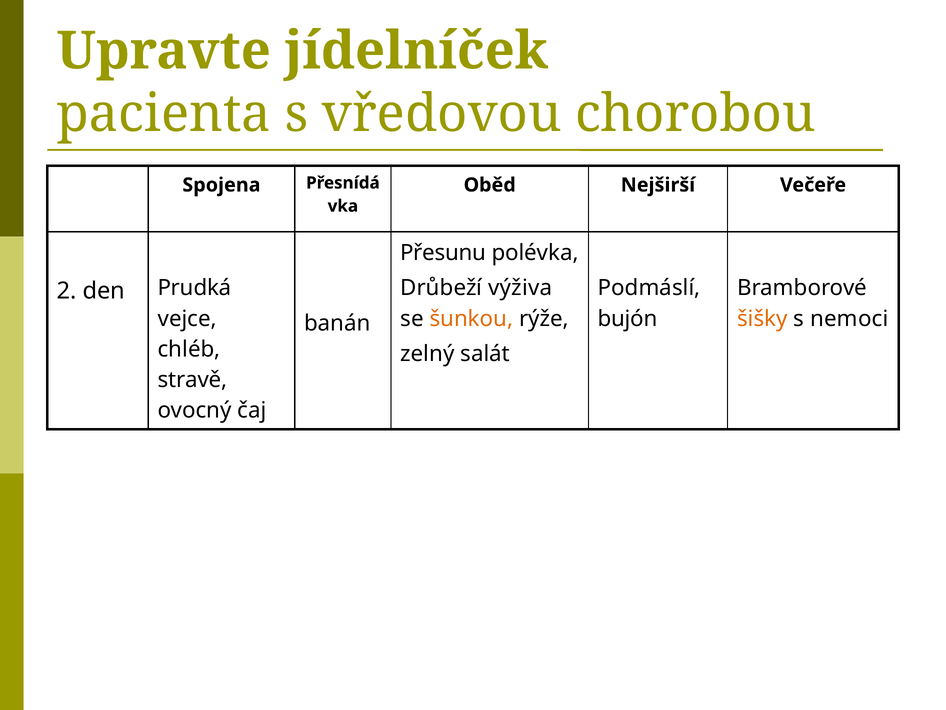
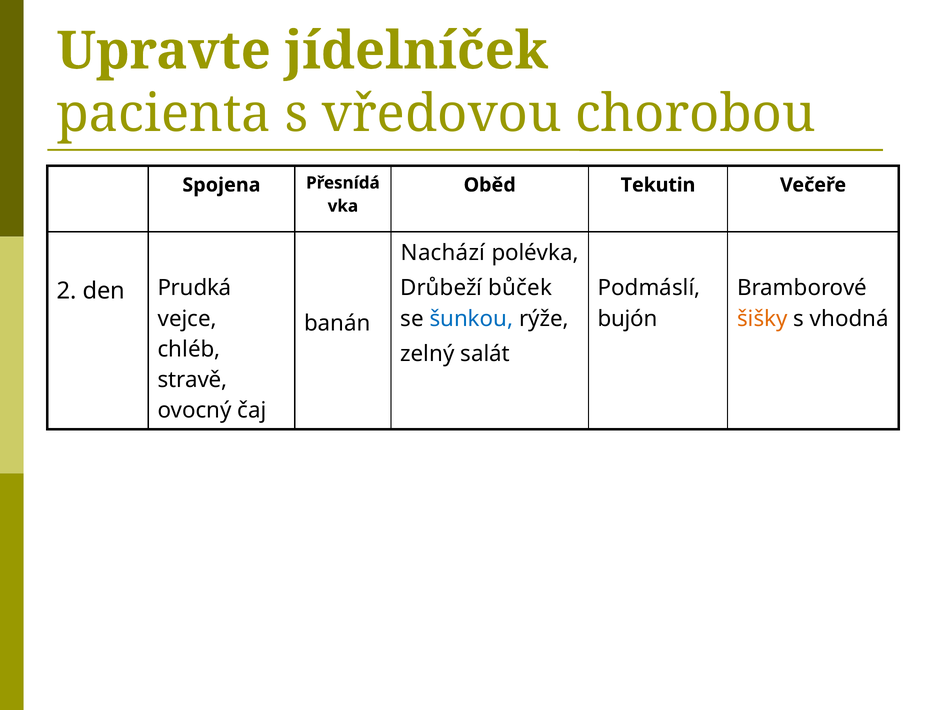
Nejširší: Nejširší -> Tekutin
Přesunu: Přesunu -> Nachází
výživa: výživa -> bůček
šunkou colour: orange -> blue
nemoci: nemoci -> vhodná
